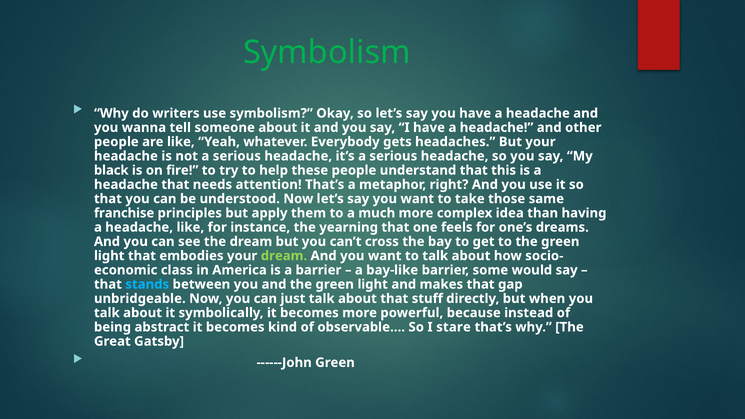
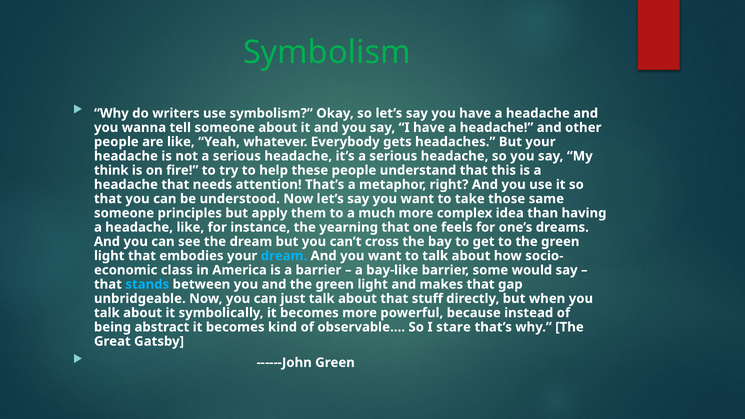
black: black -> think
franchise at (124, 213): franchise -> someone
dream at (284, 256) colour: light green -> light blue
